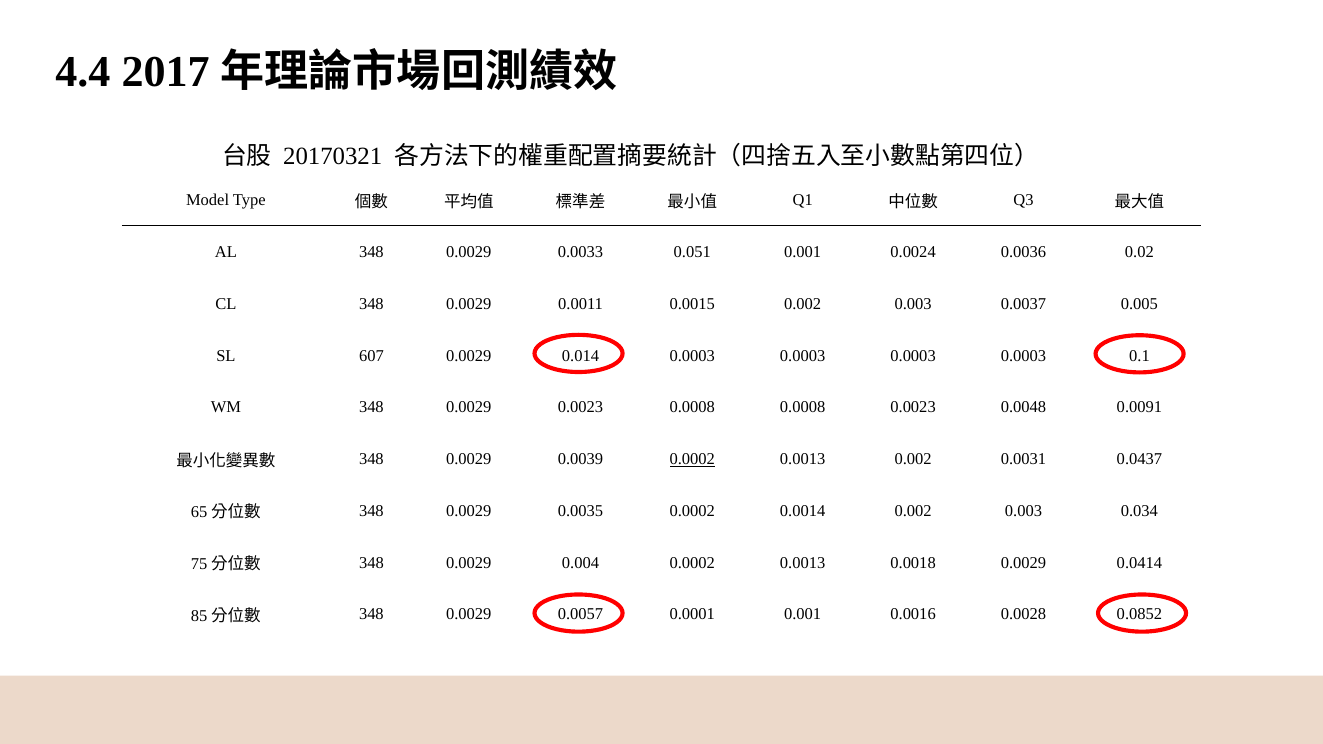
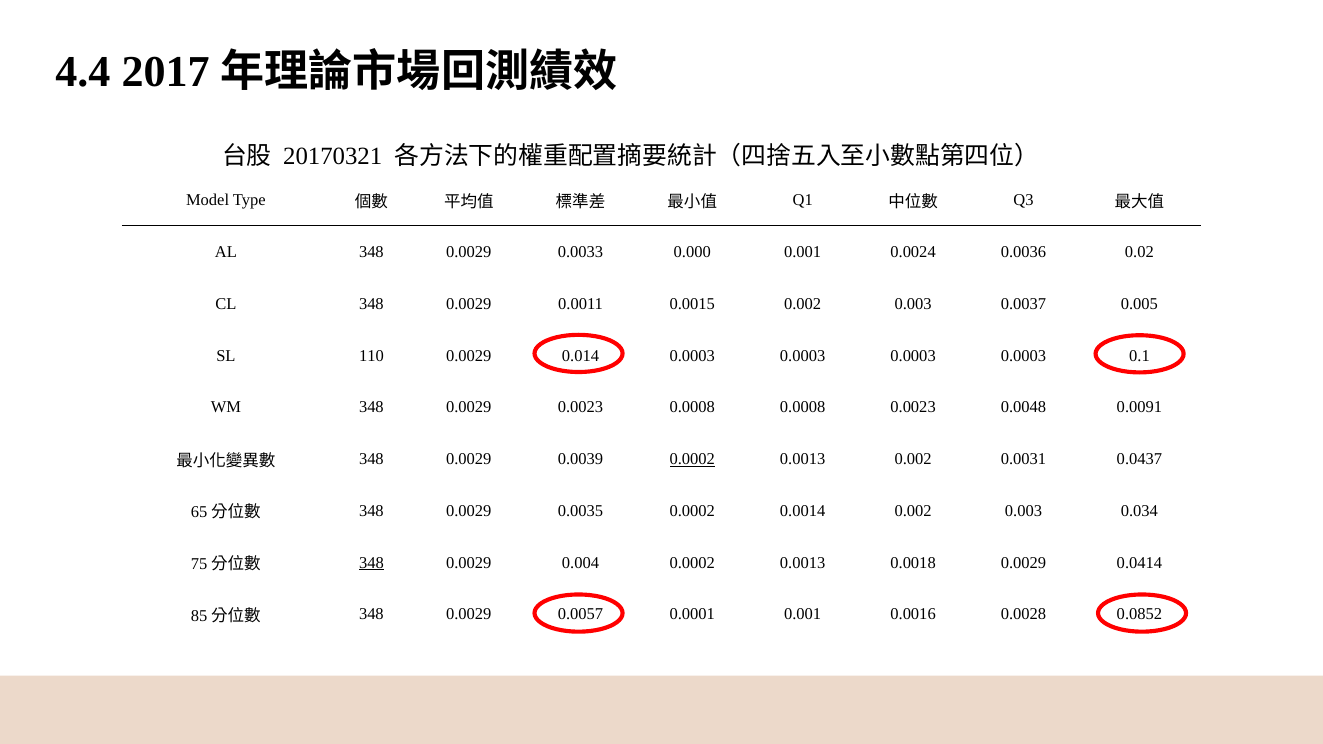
0.051: 0.051 -> 0.000
607: 607 -> 110
348 at (371, 563) underline: none -> present
